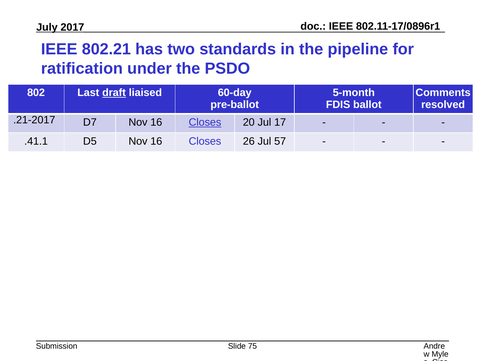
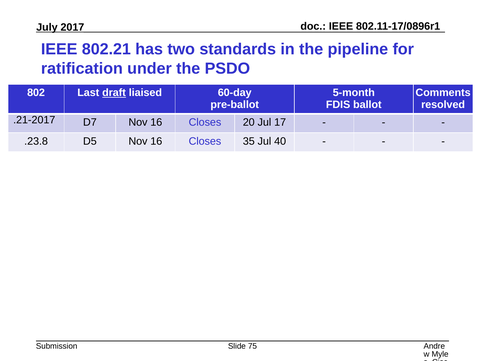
Closes at (205, 122) underline: present -> none
.41.1: .41.1 -> .23.8
26: 26 -> 35
57: 57 -> 40
